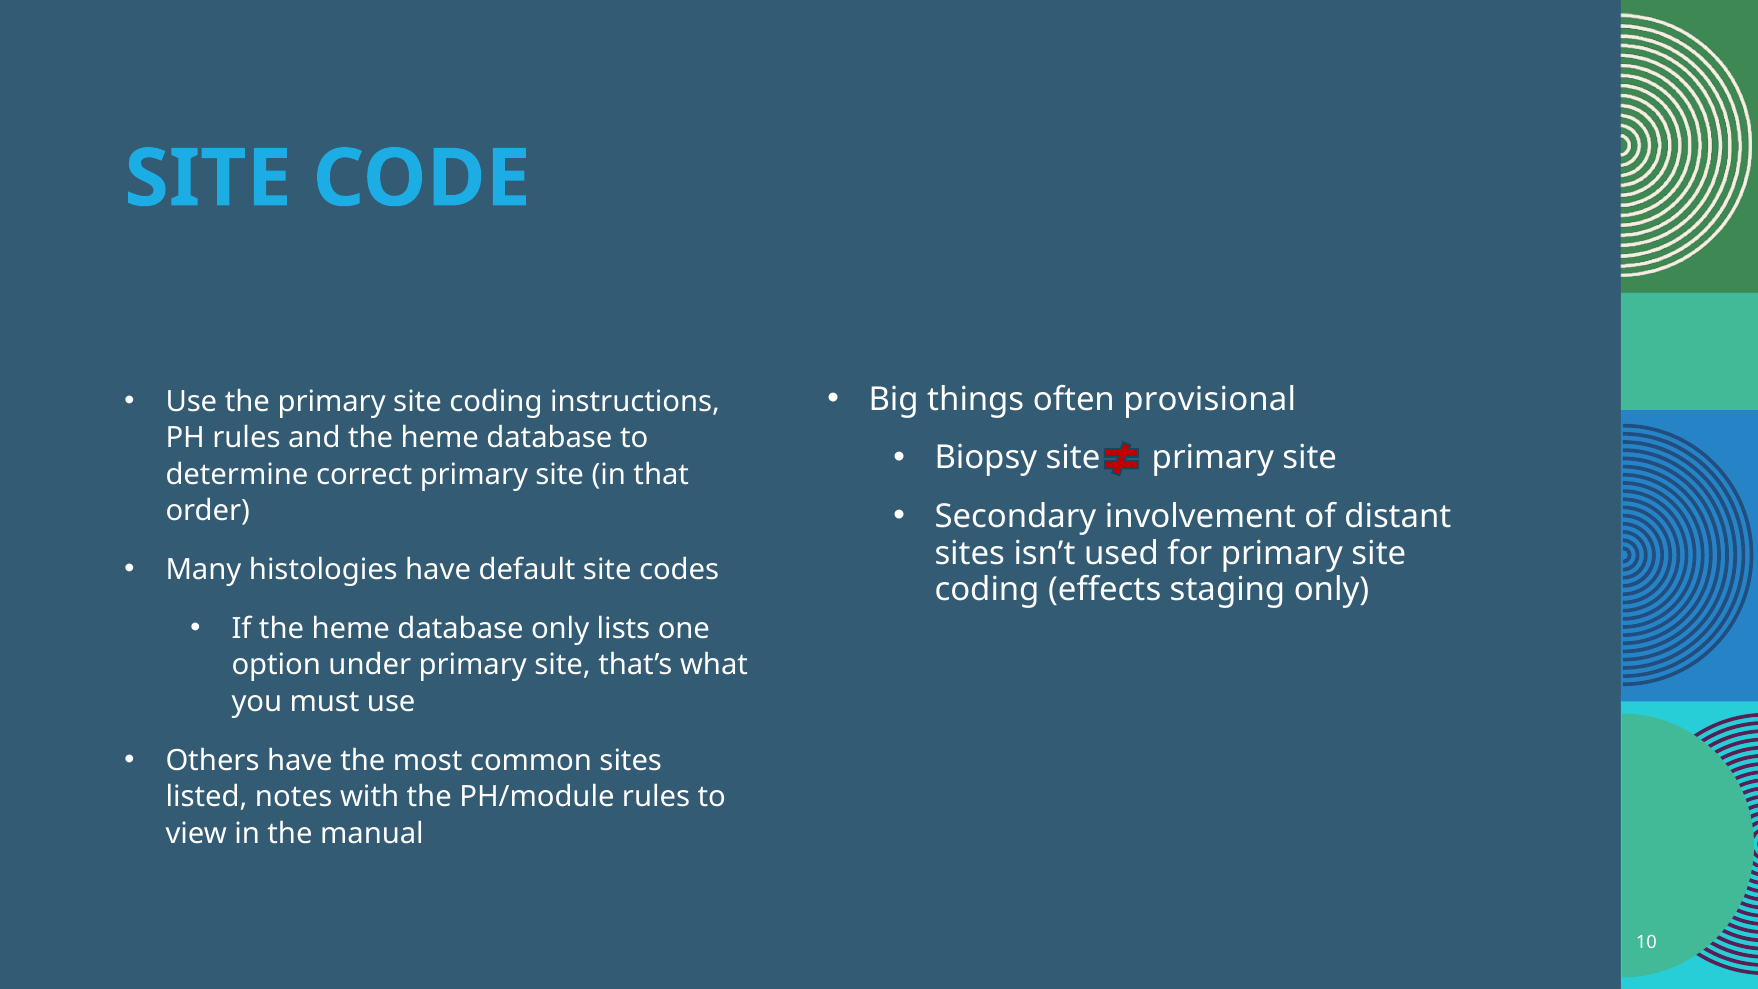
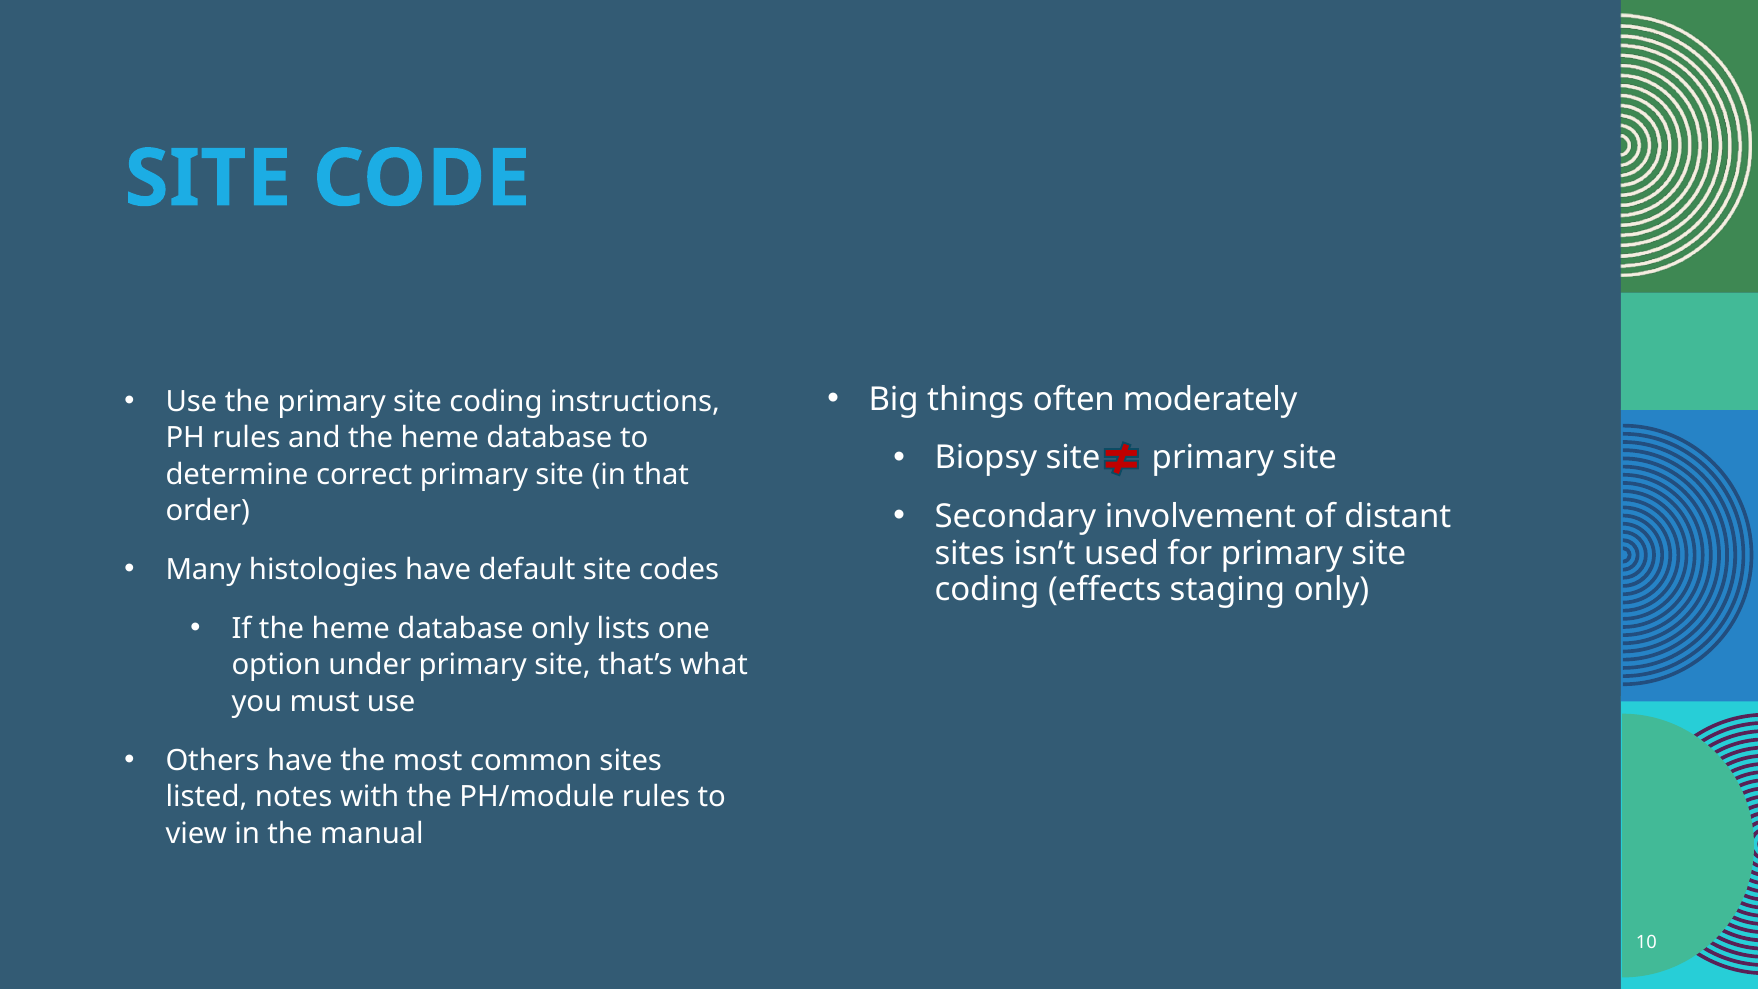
provisional: provisional -> moderately
